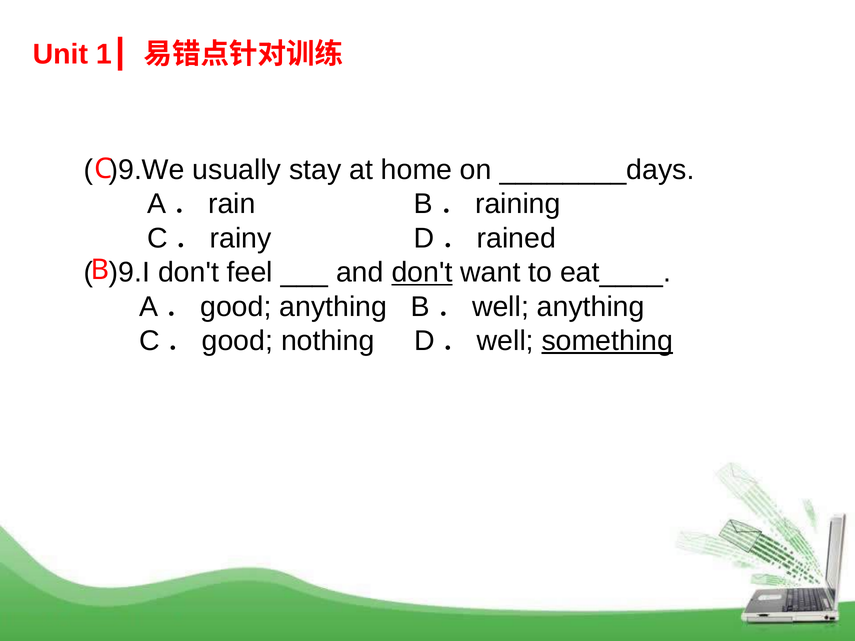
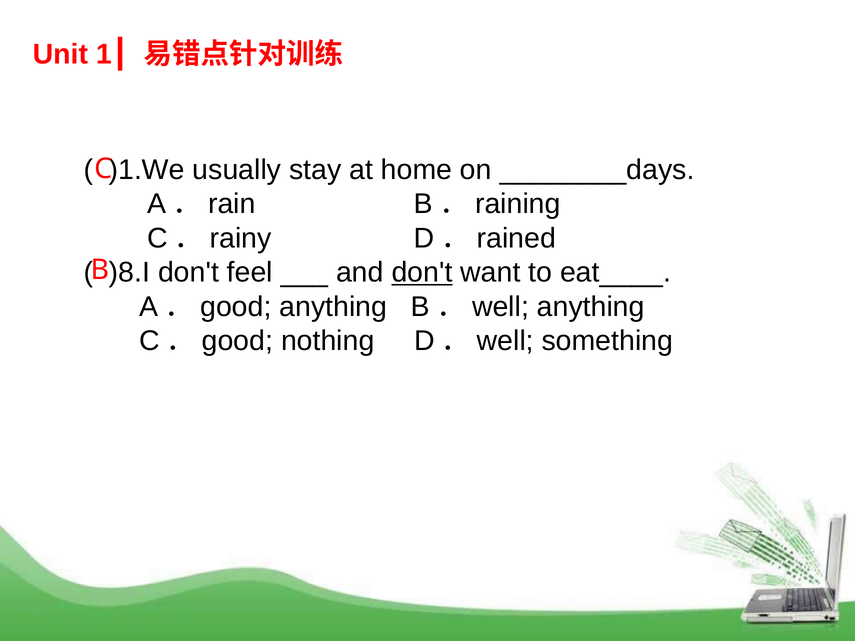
)9.We: )9.We -> )1.We
)9.I: )9.I -> )8.I
something underline: present -> none
